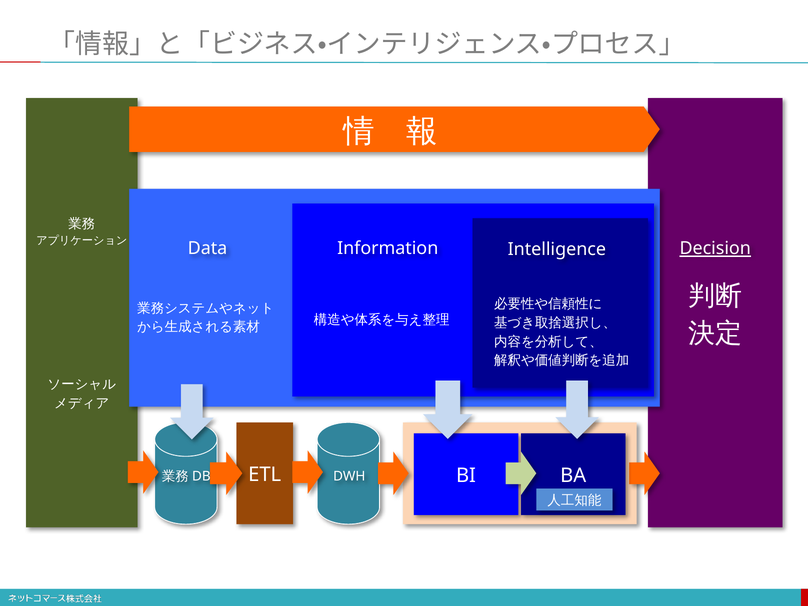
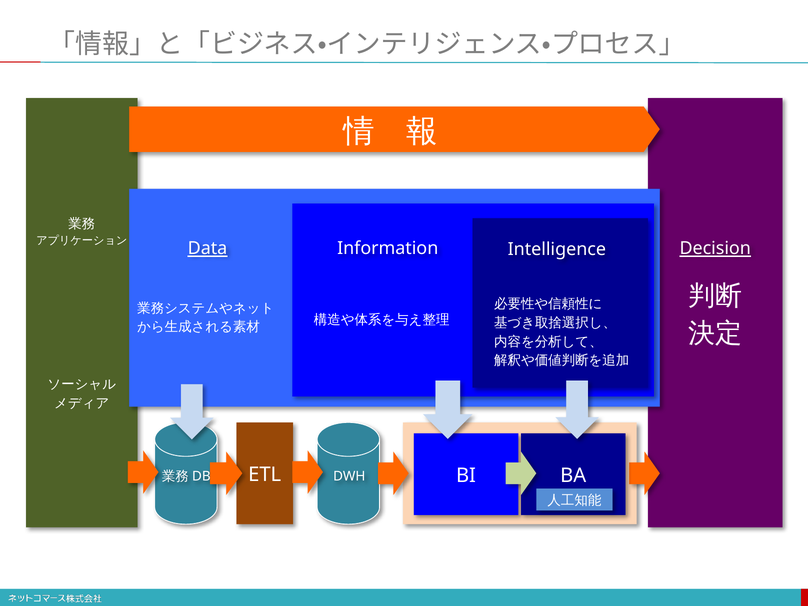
Data underline: none -> present
